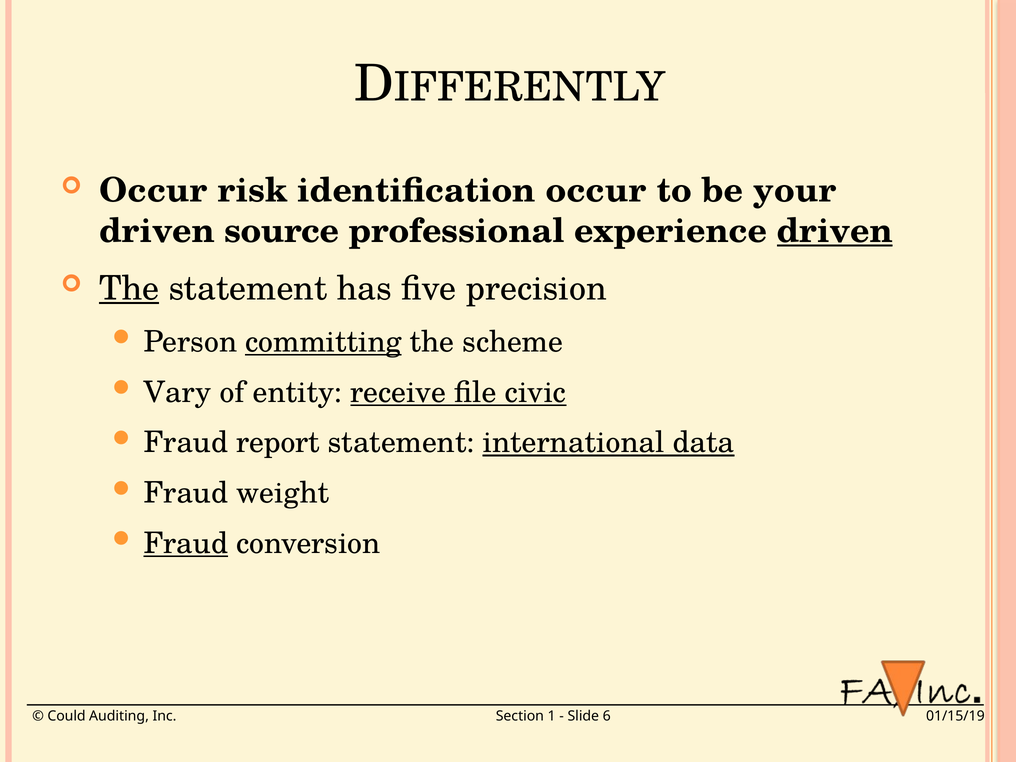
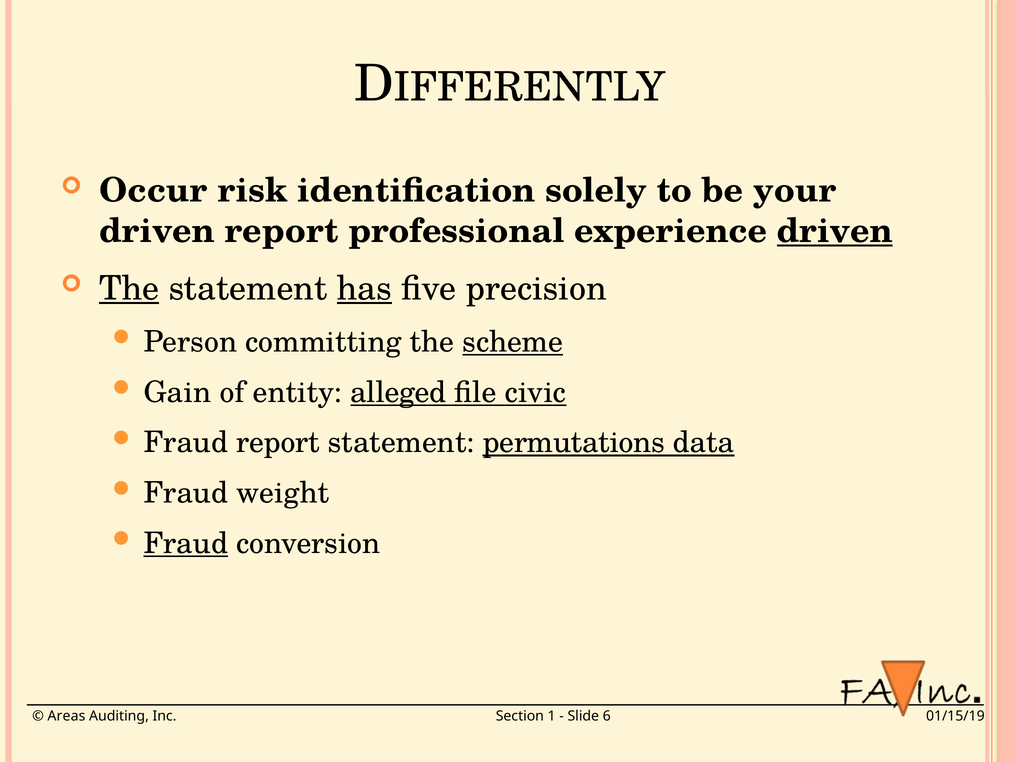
identification occur: occur -> solely
driven source: source -> report
has underline: none -> present
committing underline: present -> none
scheme underline: none -> present
Vary: Vary -> Gain
receive: receive -> alleged
international: international -> permutations
Could: Could -> Areas
